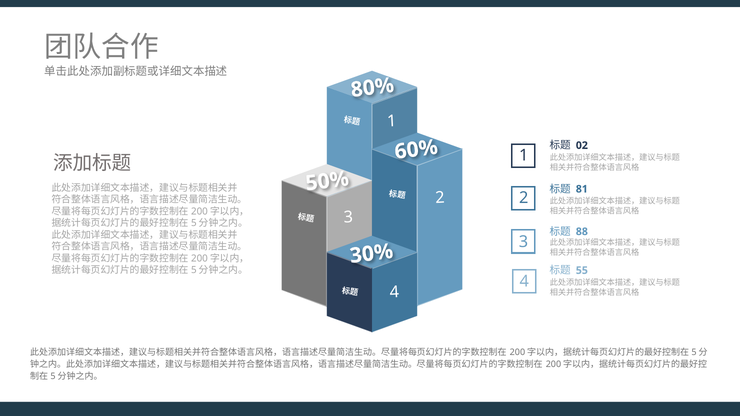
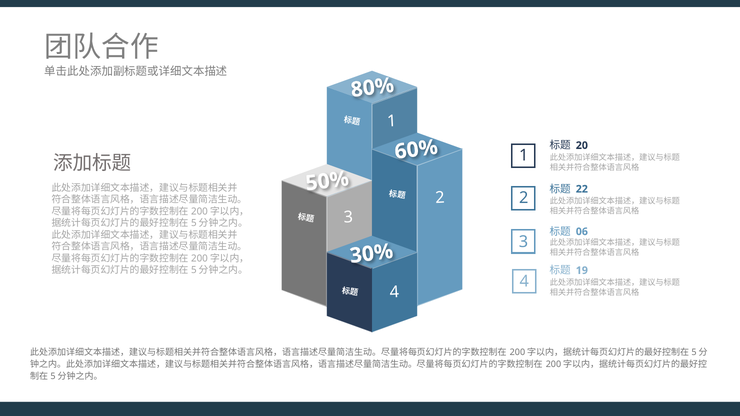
02: 02 -> 20
81: 81 -> 22
88: 88 -> 06
55: 55 -> 19
